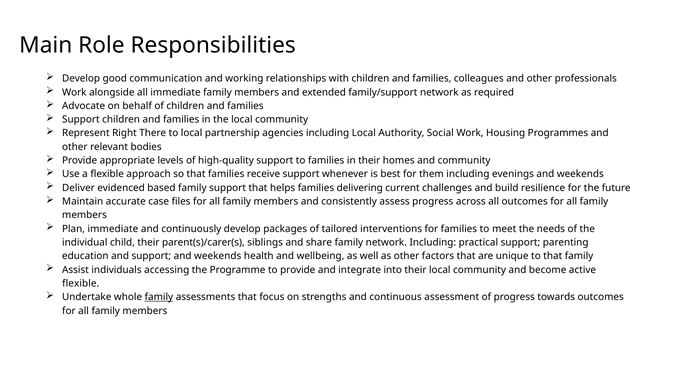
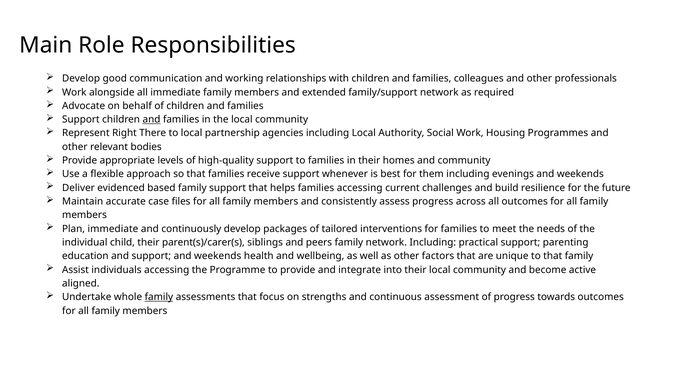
and at (151, 120) underline: none -> present
families delivering: delivering -> accessing
share: share -> peers
flexible at (81, 284): flexible -> aligned
